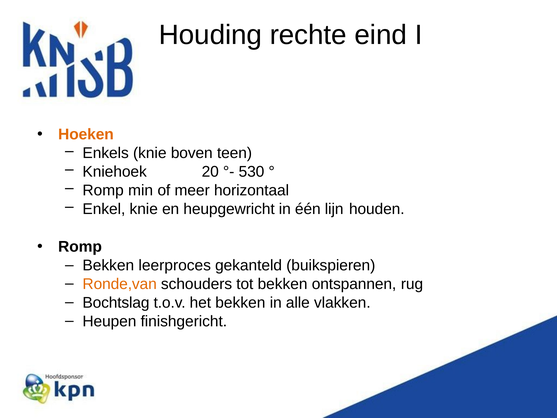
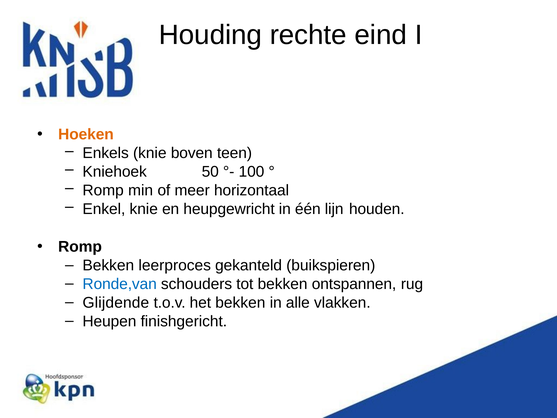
20: 20 -> 50
530: 530 -> 100
Ronde,van colour: orange -> blue
Bochtslag: Bochtslag -> Glijdende
